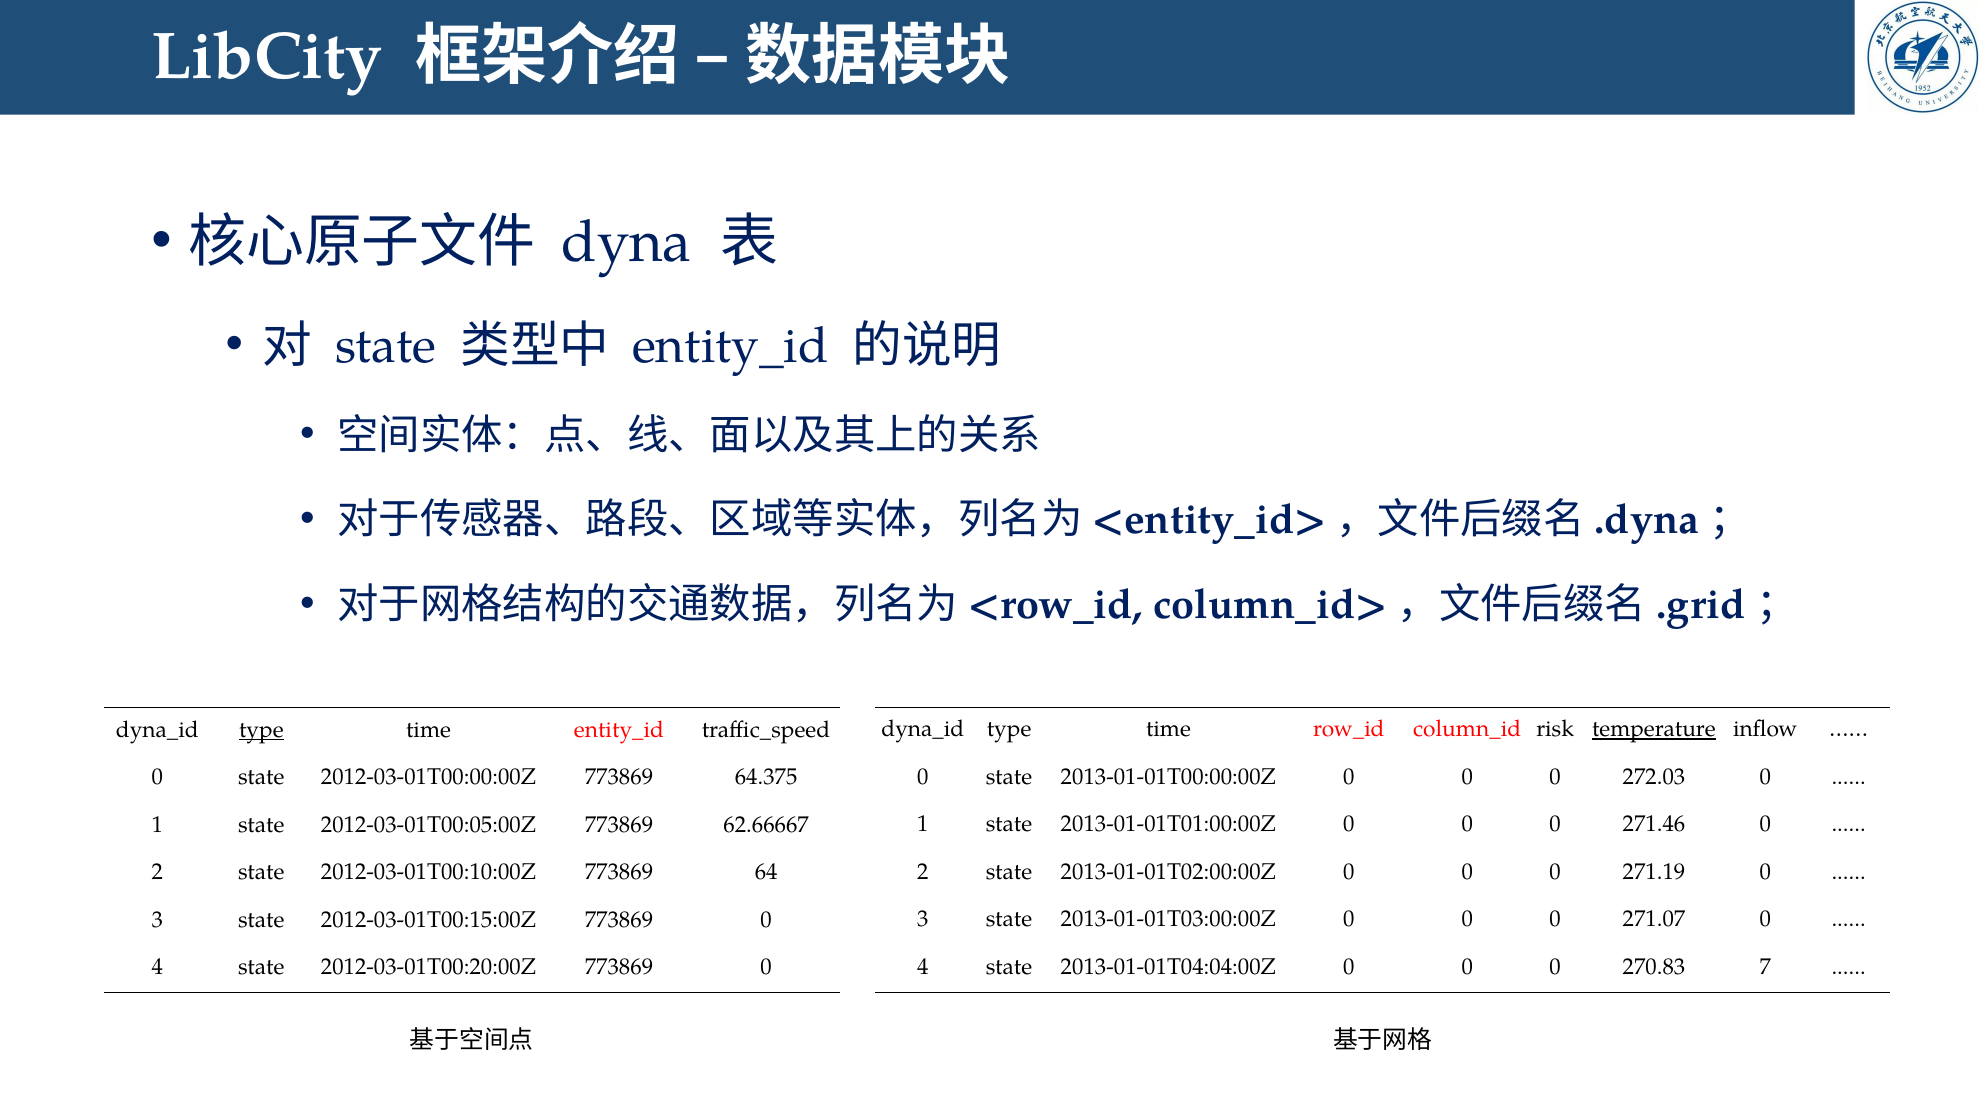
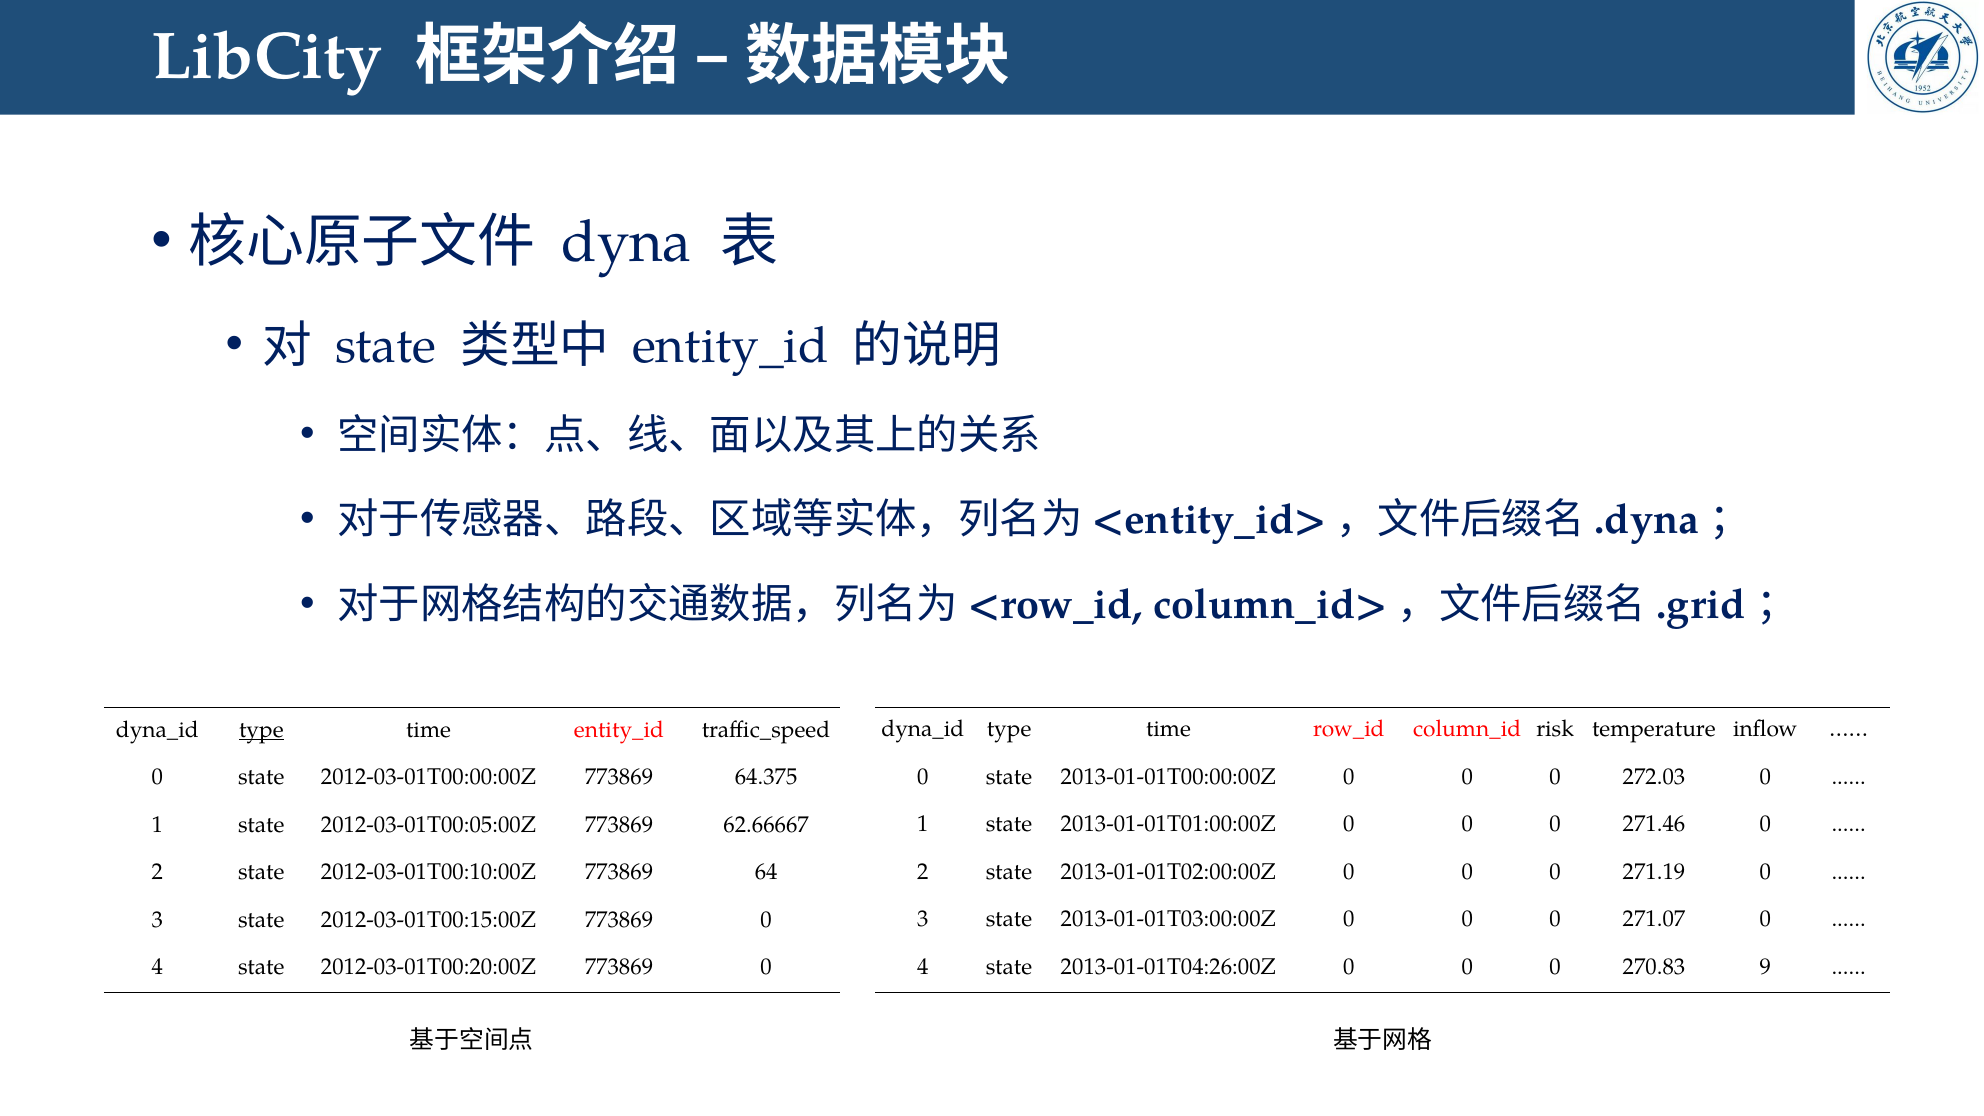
temperature underline: present -> none
2013-01-01T04:04:00Z: 2013-01-01T04:04:00Z -> 2013-01-01T04:26:00Z
7: 7 -> 9
